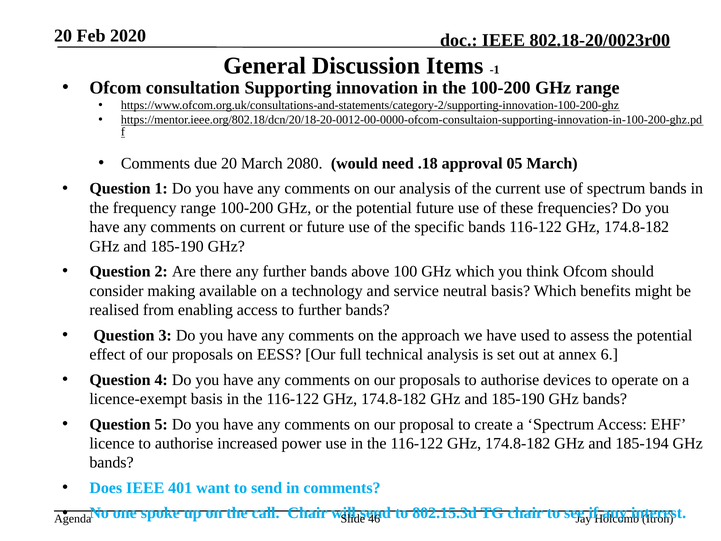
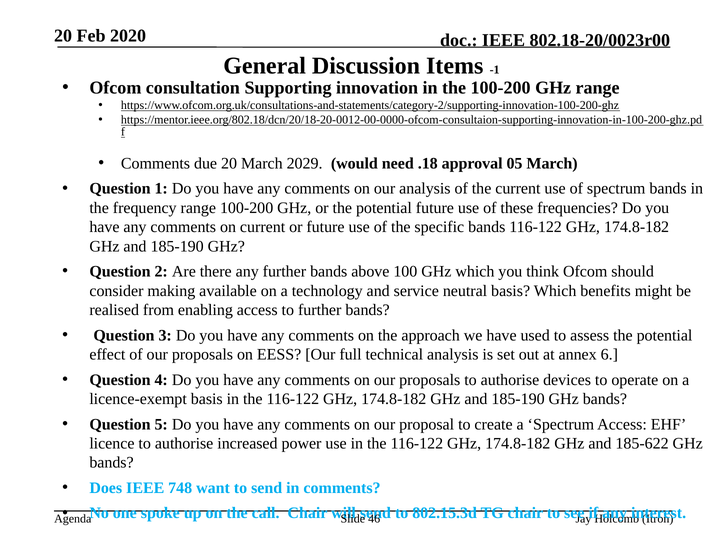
2080: 2080 -> 2029
185-194: 185-194 -> 185-622
401: 401 -> 748
